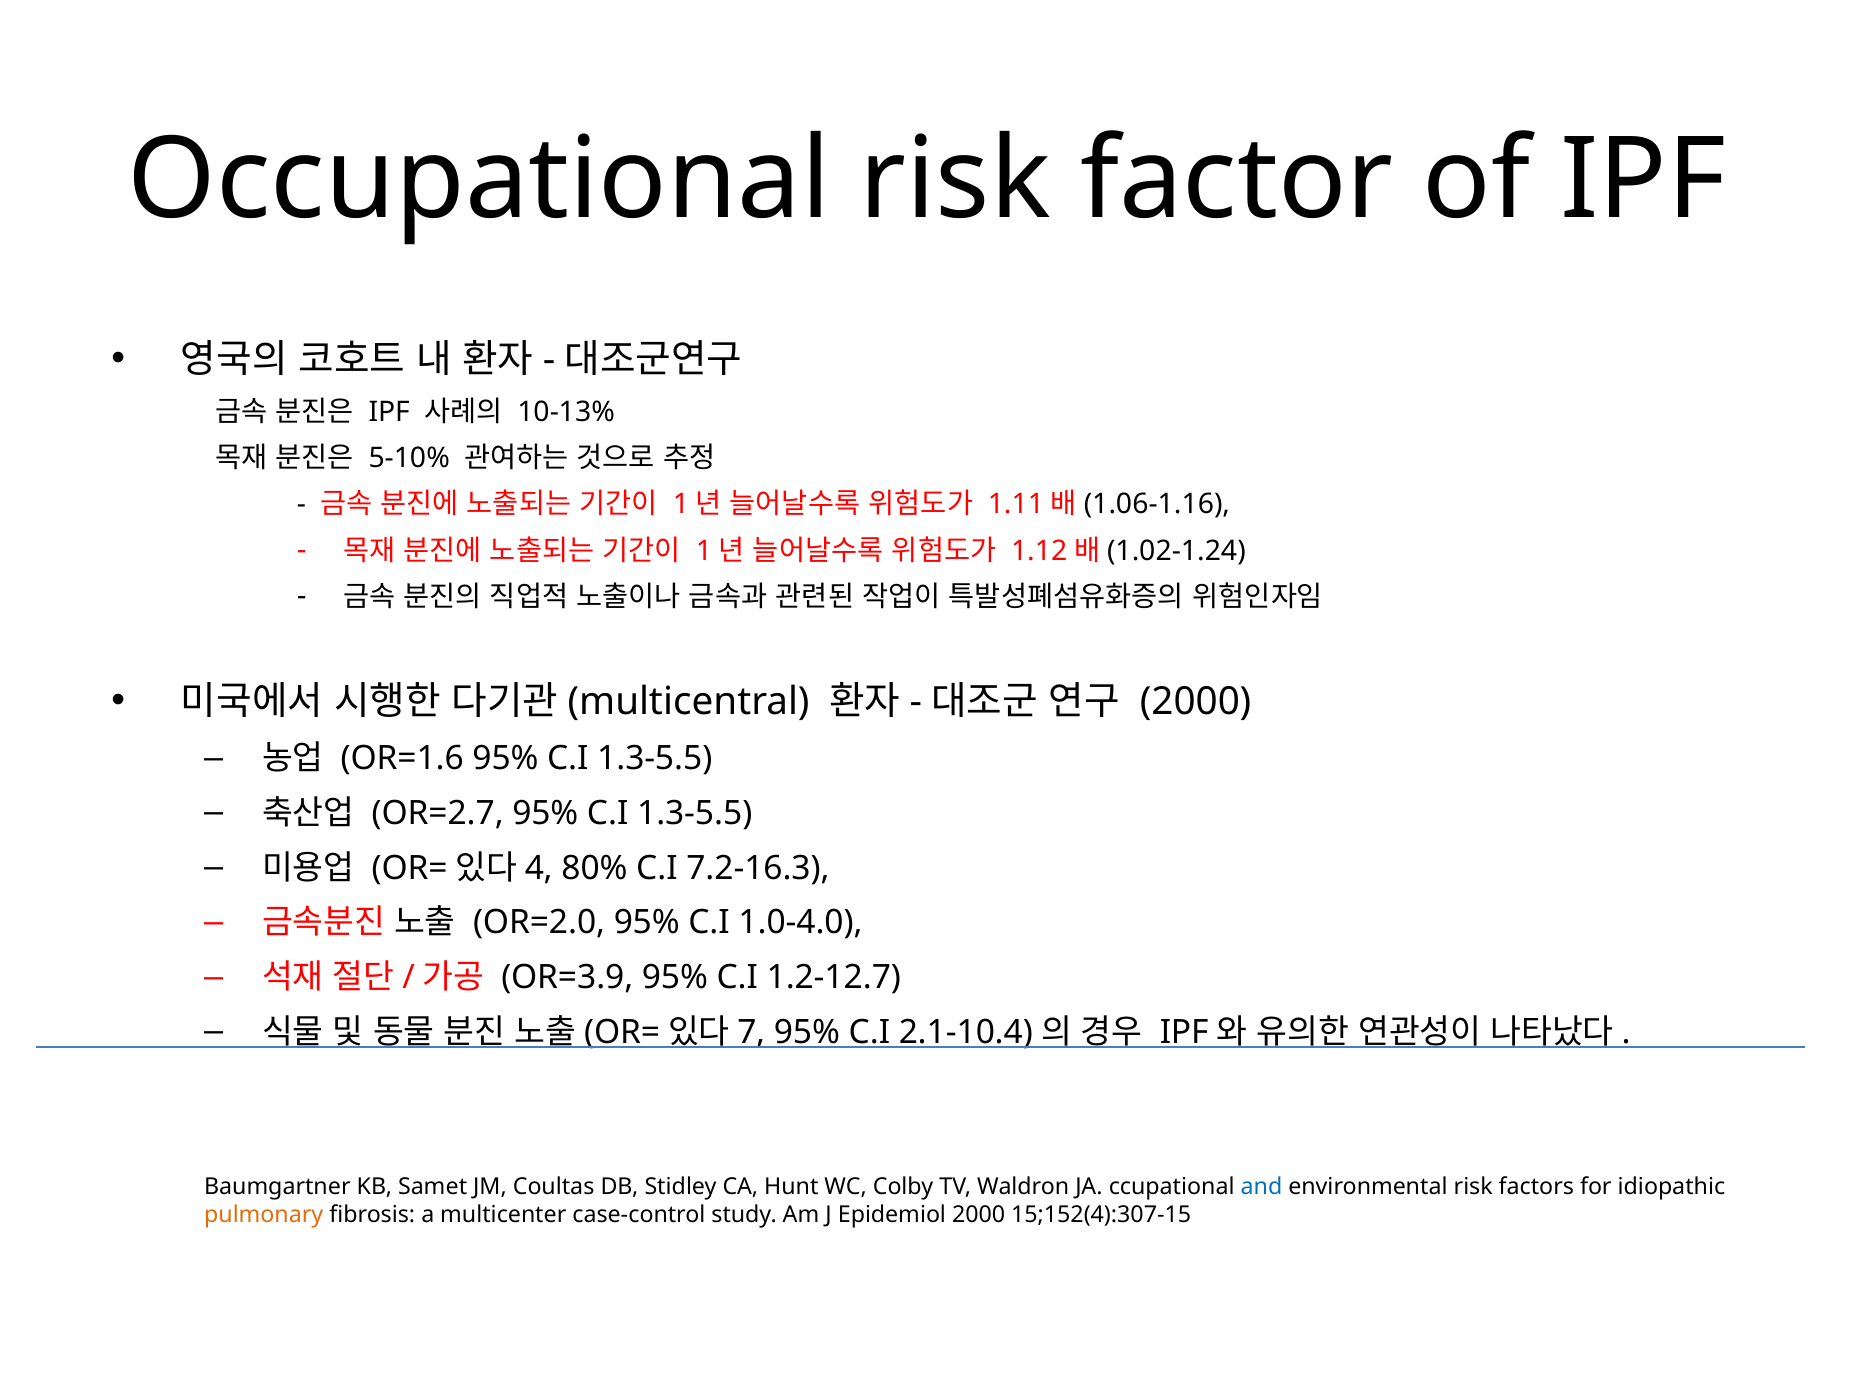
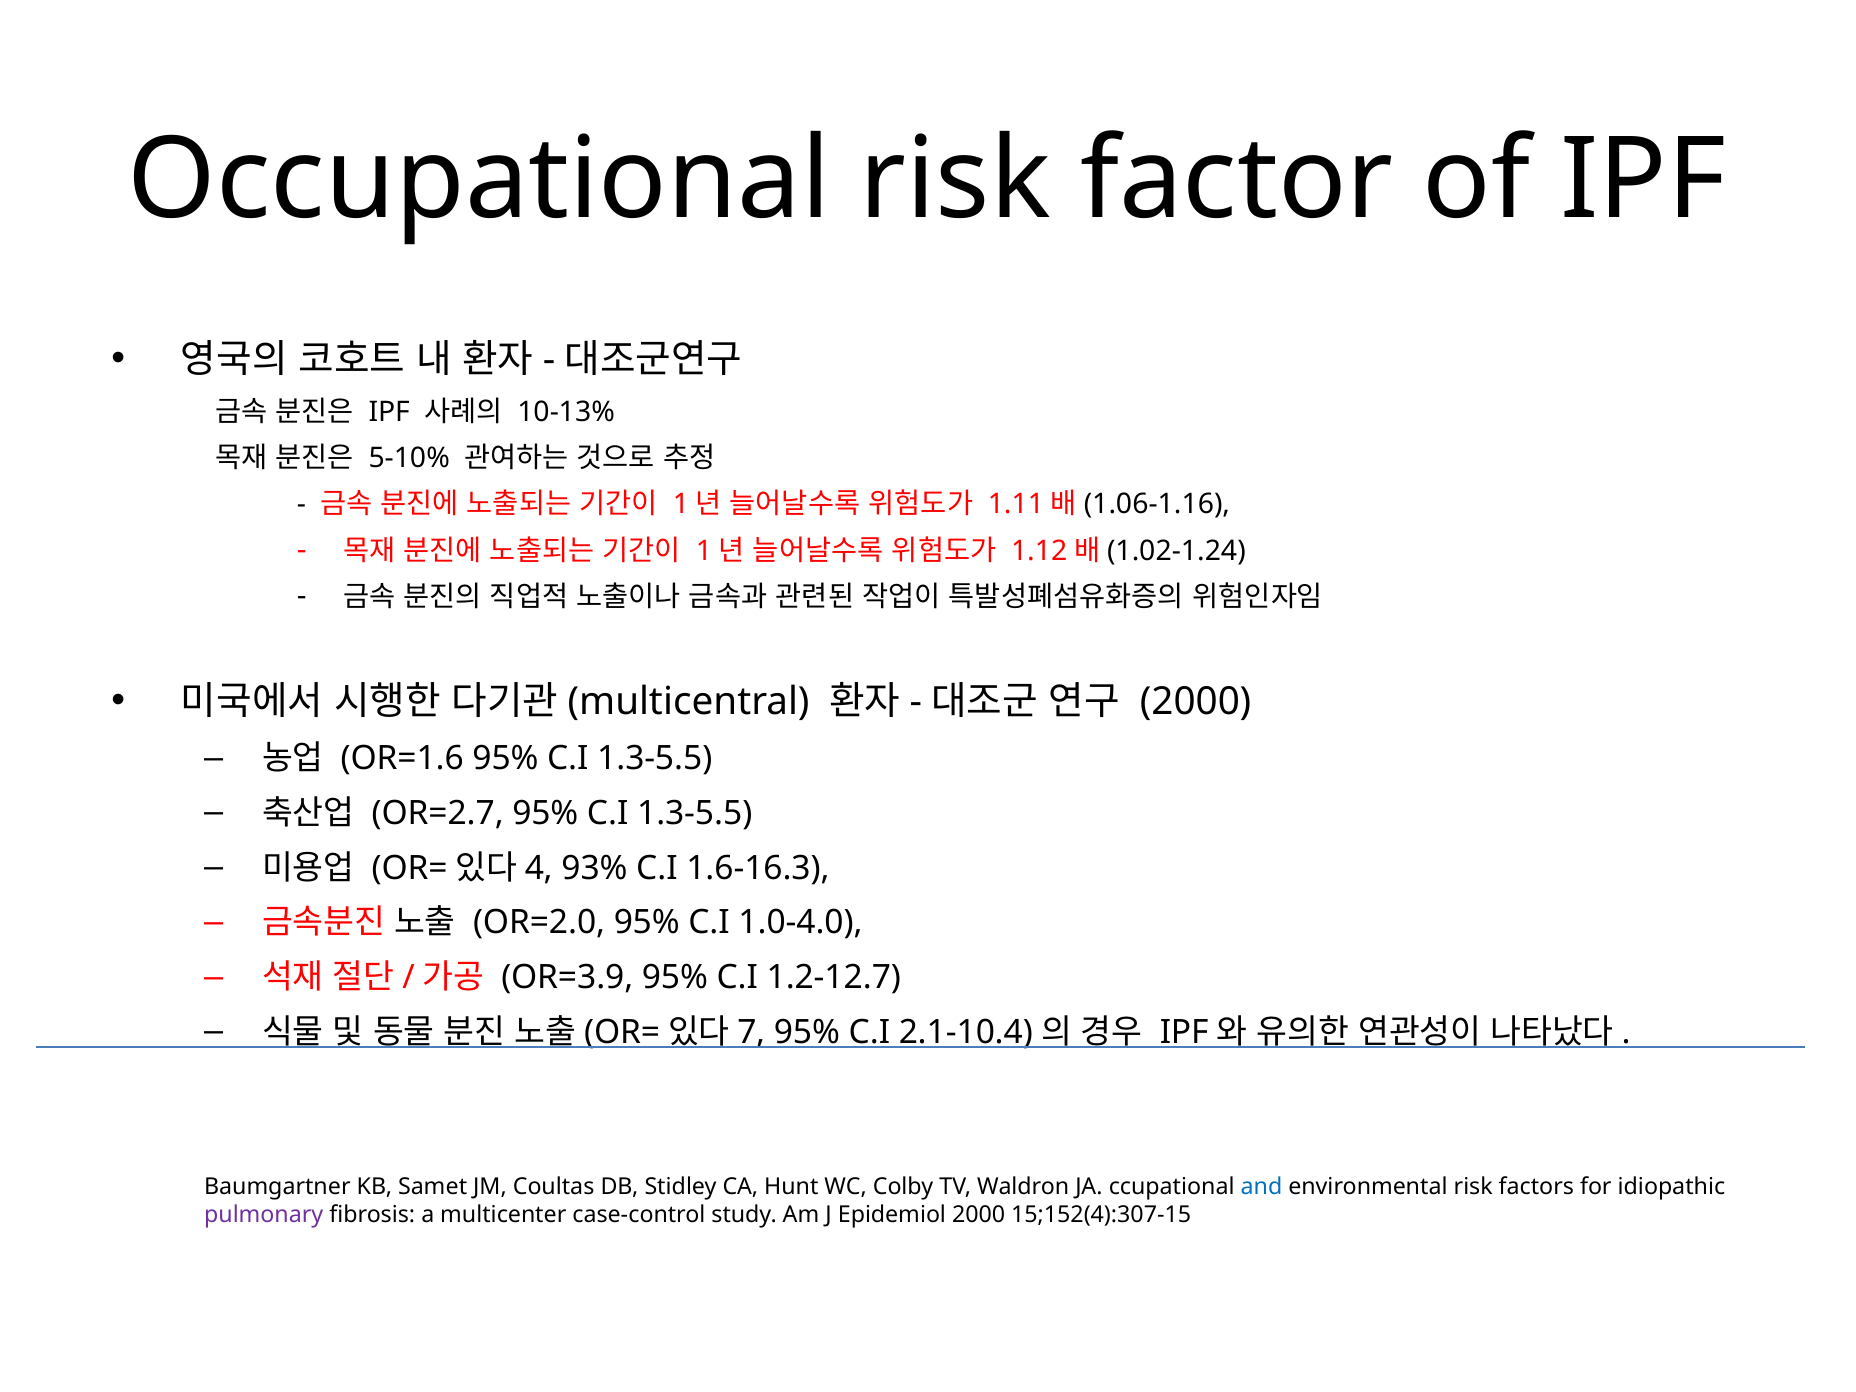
80%: 80% -> 93%
7.2-16.3: 7.2-16.3 -> 1.6-16.3
pulmonary colour: orange -> purple
